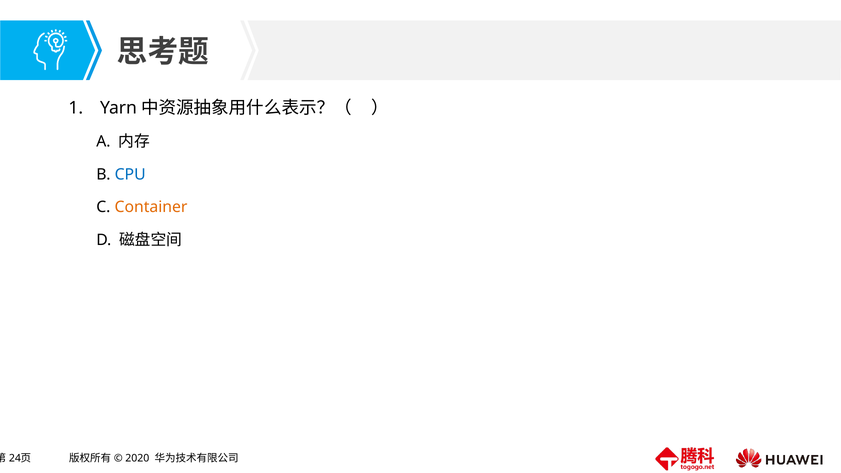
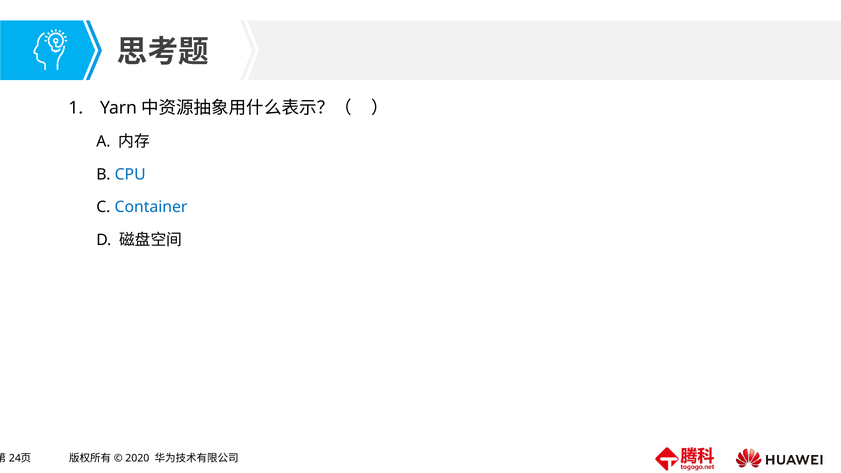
Container colour: orange -> blue
